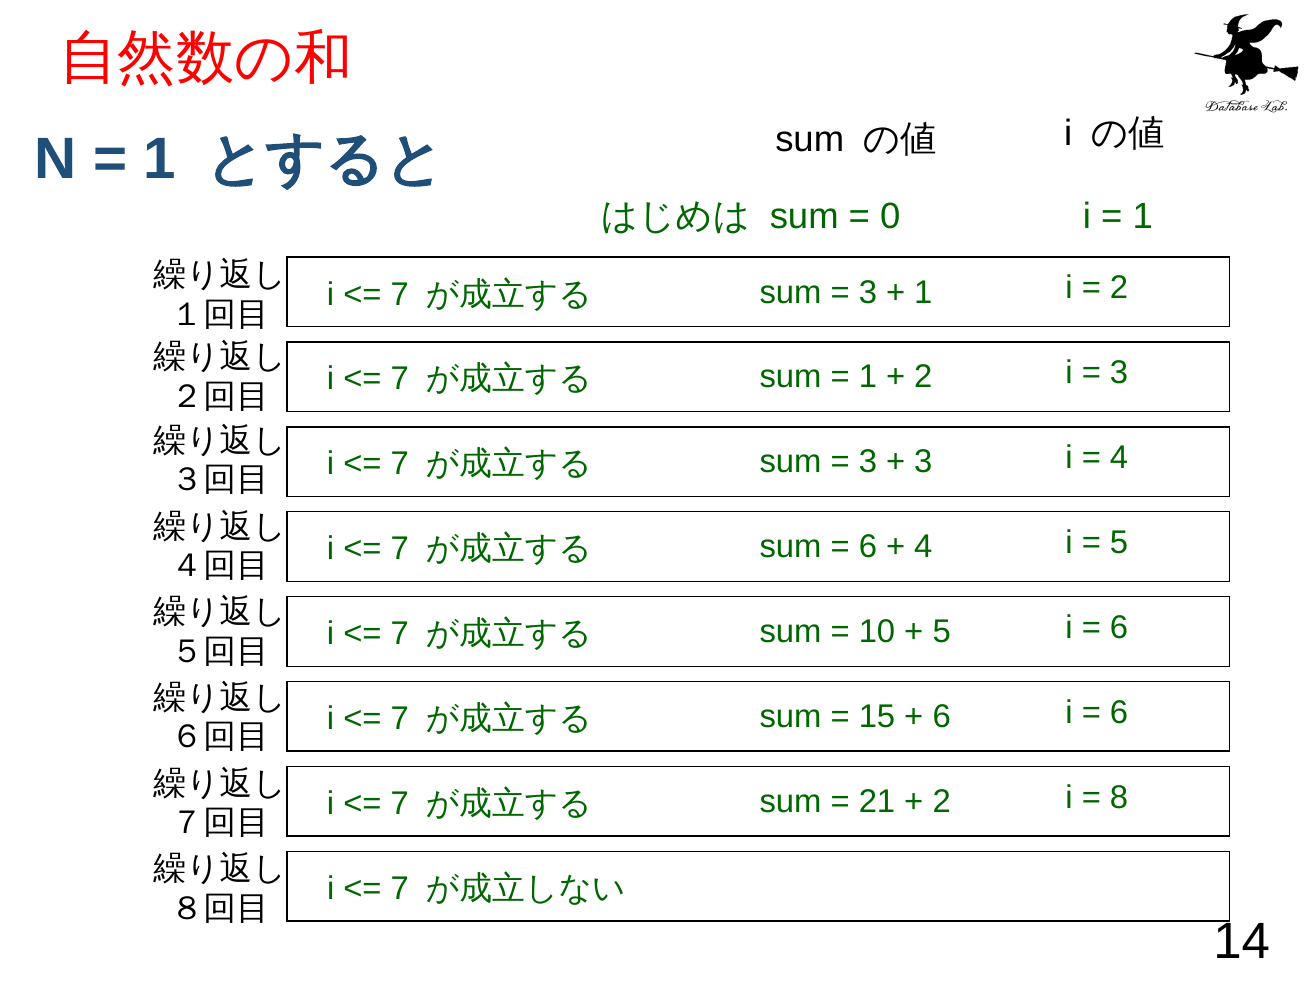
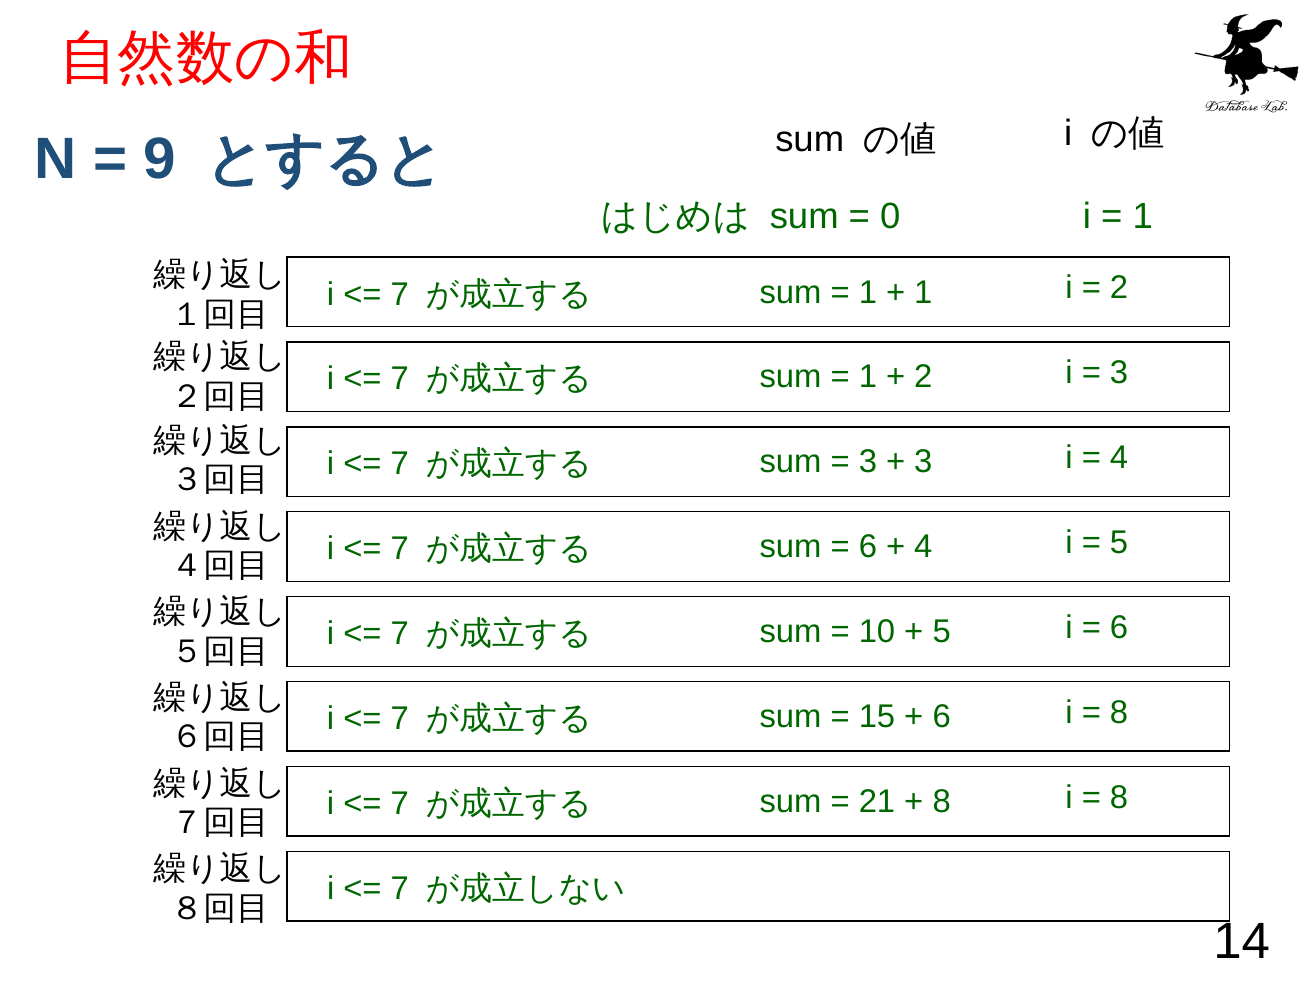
1 at (160, 159): 1 -> 9
3 at (868, 292): 3 -> 1
6 at (1119, 713): 6 -> 8
2 at (942, 802): 2 -> 8
